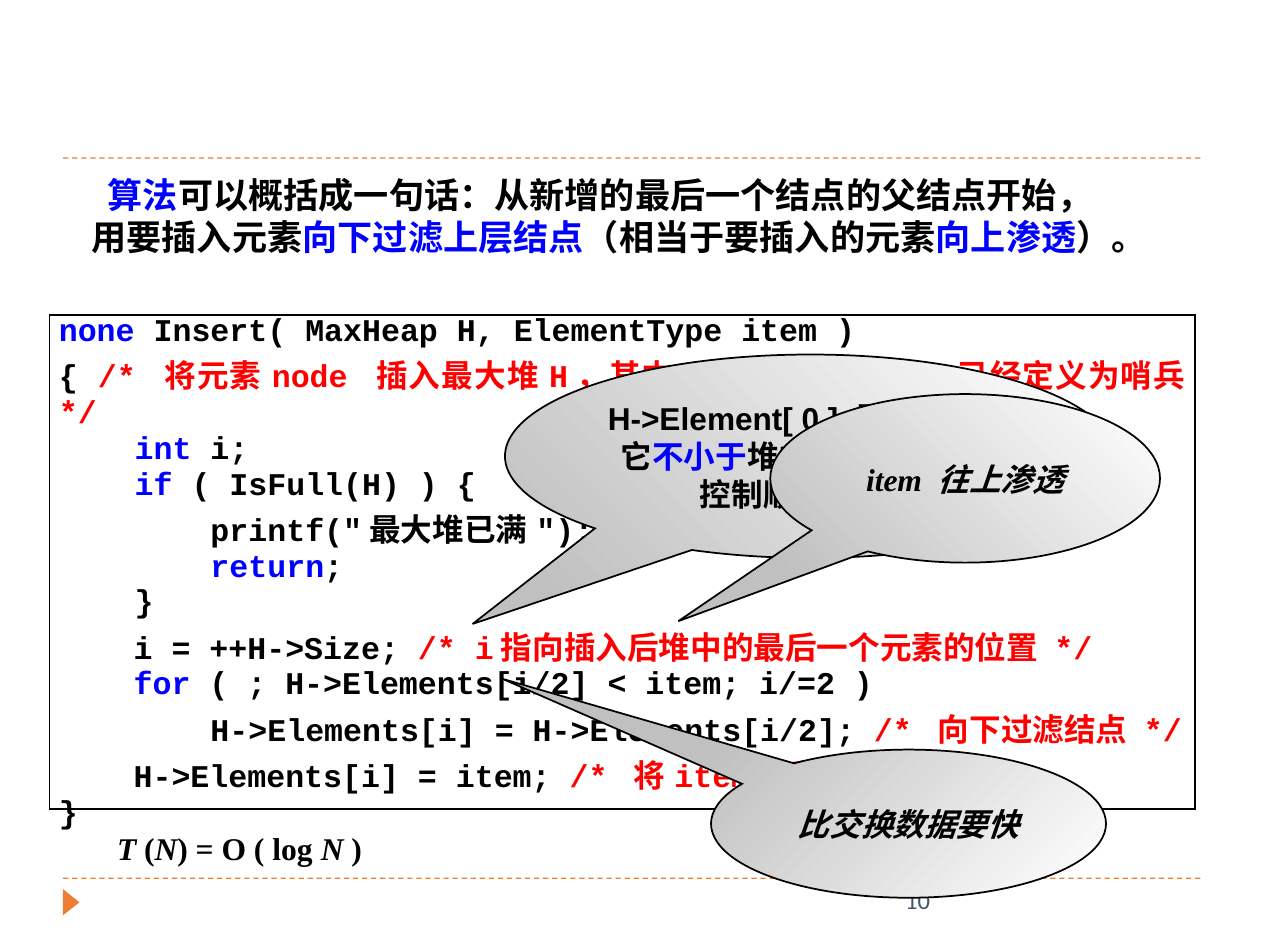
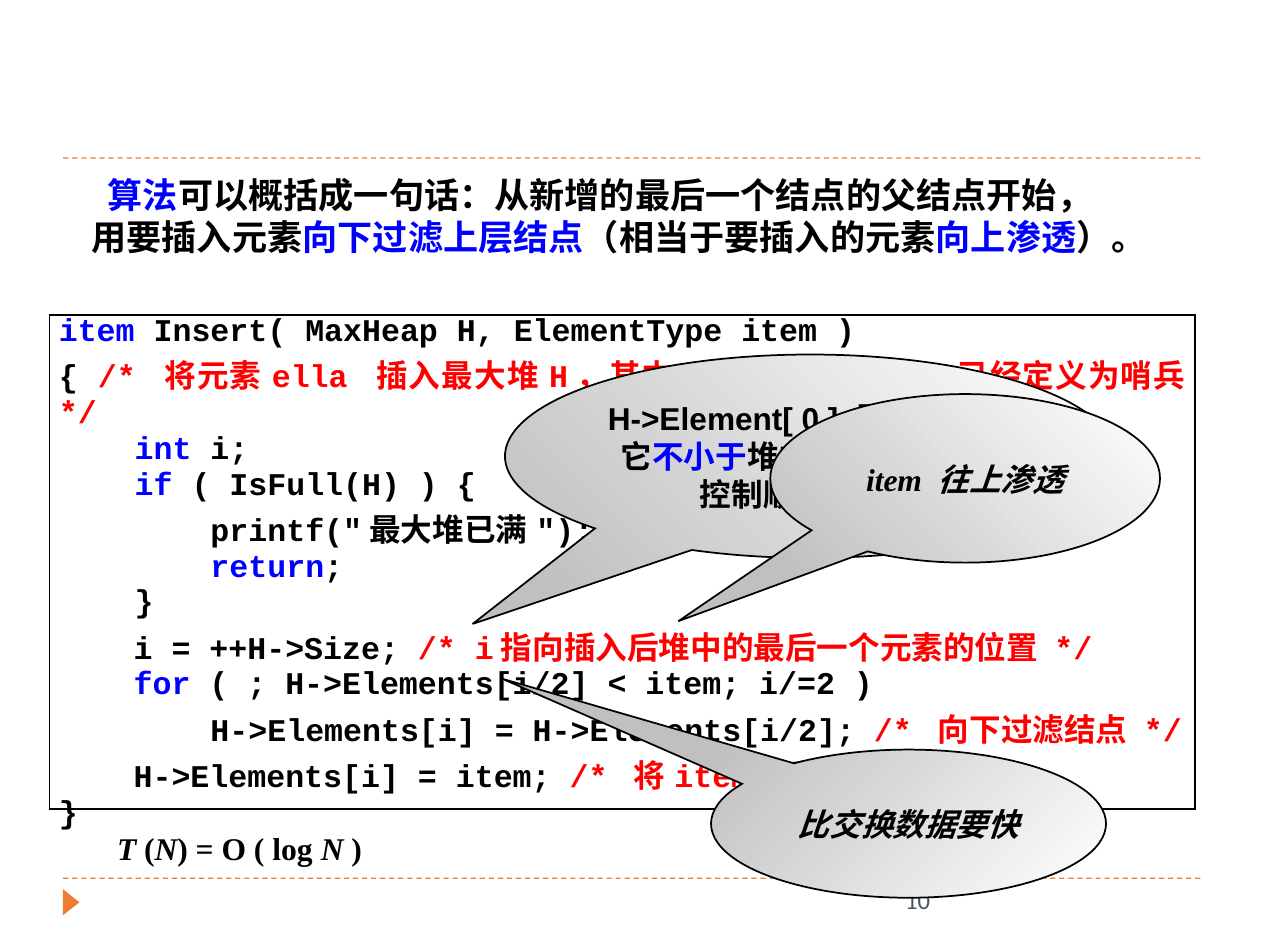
none at (97, 331): none -> item
node: node -> ella
